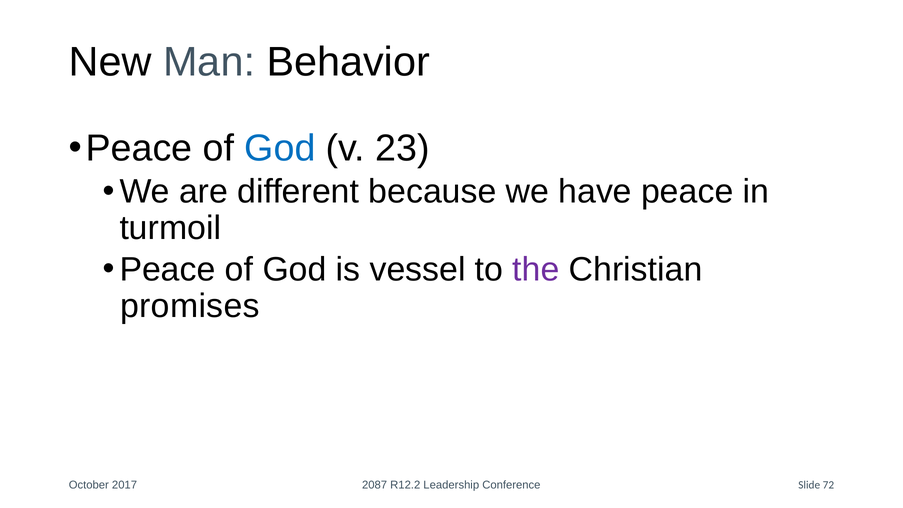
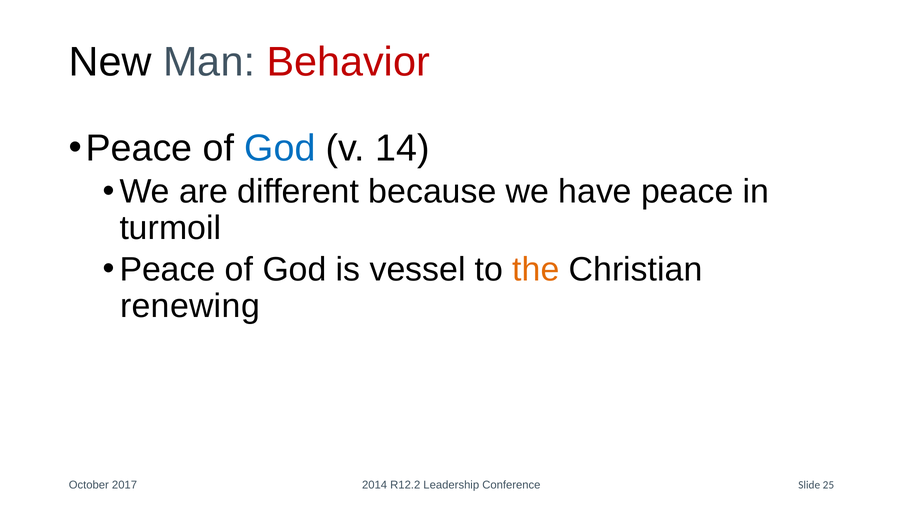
Behavior colour: black -> red
23: 23 -> 14
the colour: purple -> orange
promises: promises -> renewing
2087: 2087 -> 2014
72: 72 -> 25
